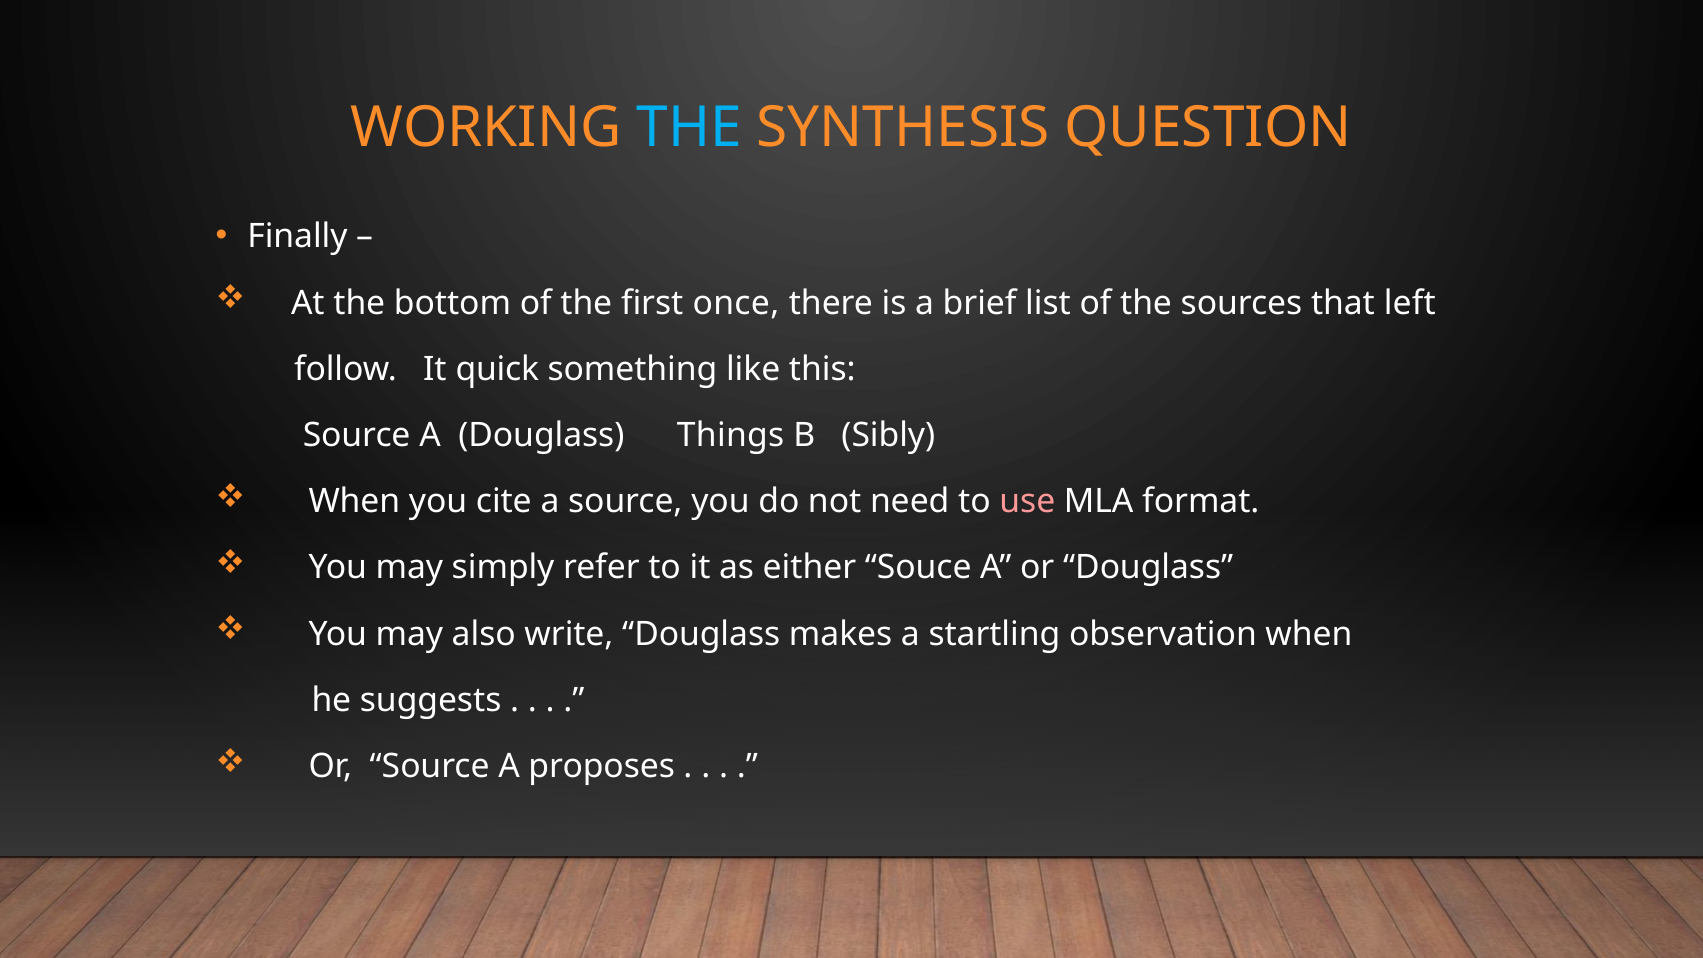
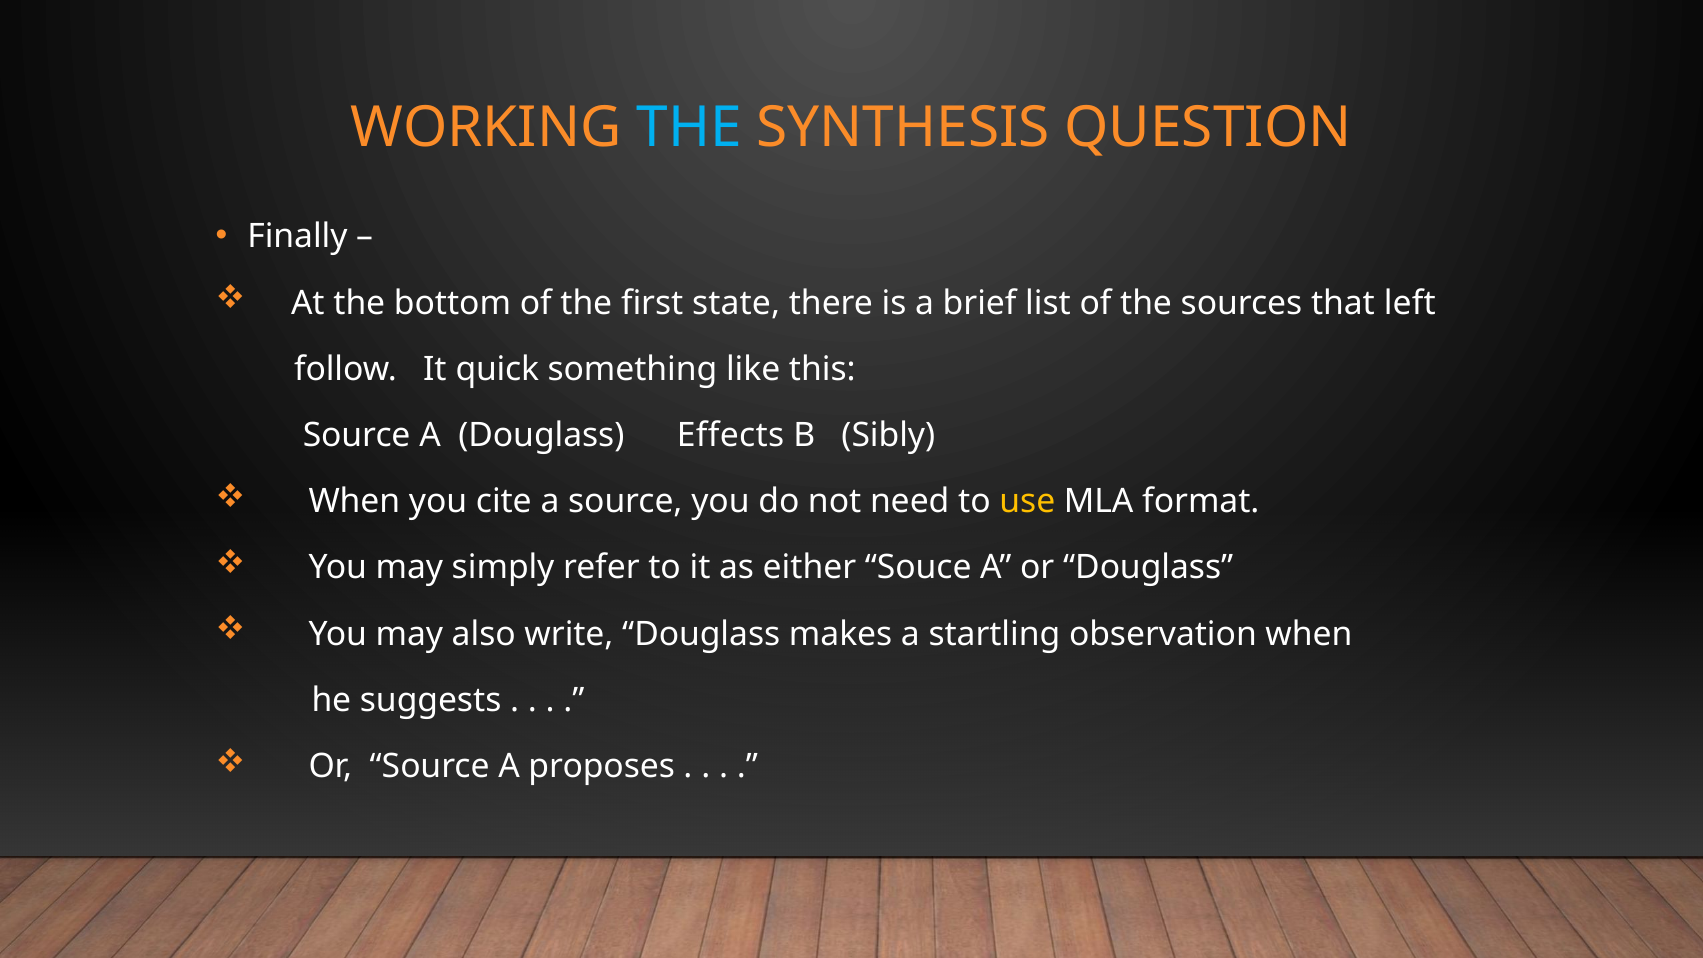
once: once -> state
Things: Things -> Effects
use colour: pink -> yellow
